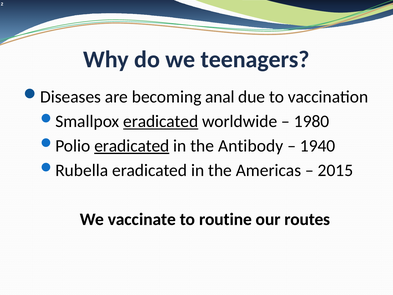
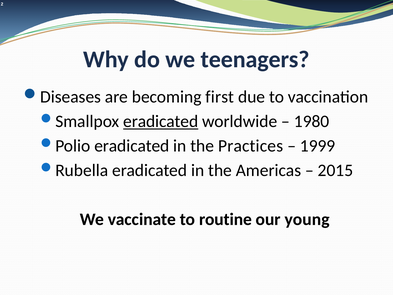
anal: anal -> first
eradicated at (132, 146) underline: present -> none
Antibody: Antibody -> Practices
1940: 1940 -> 1999
routes: routes -> young
